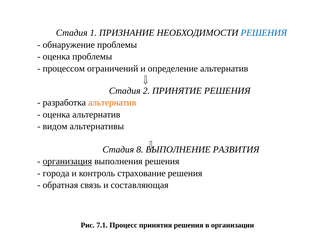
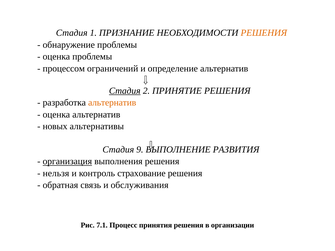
РЕШЕНИЯ at (264, 33) colour: blue -> orange
Стадия at (125, 91) underline: none -> present
видом: видом -> новых
8: 8 -> 9
города: города -> нельзя
составляющая: составляющая -> обслуживания
